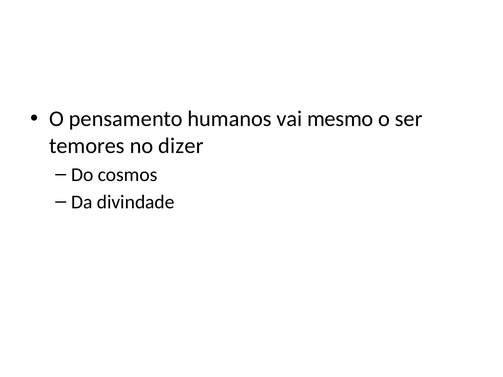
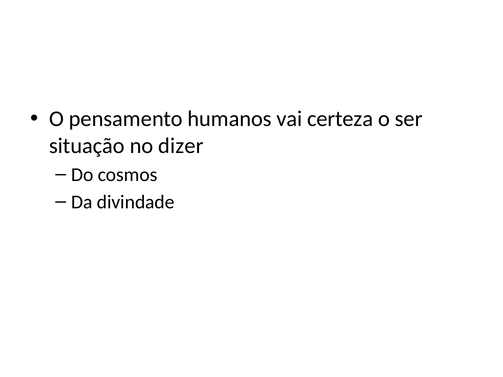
mesmo: mesmo -> certeza
temores: temores -> situação
